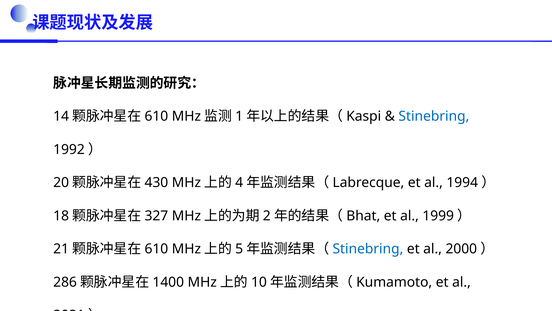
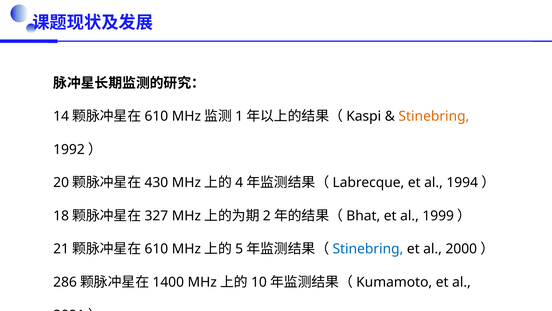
Stinebring at (434, 116) colour: blue -> orange
